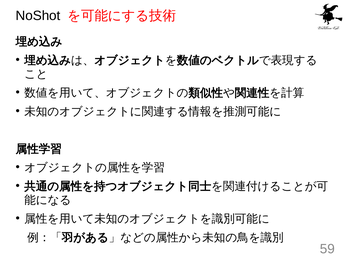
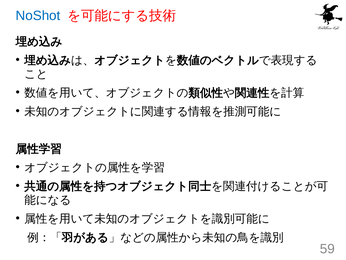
NoShot colour: black -> blue
